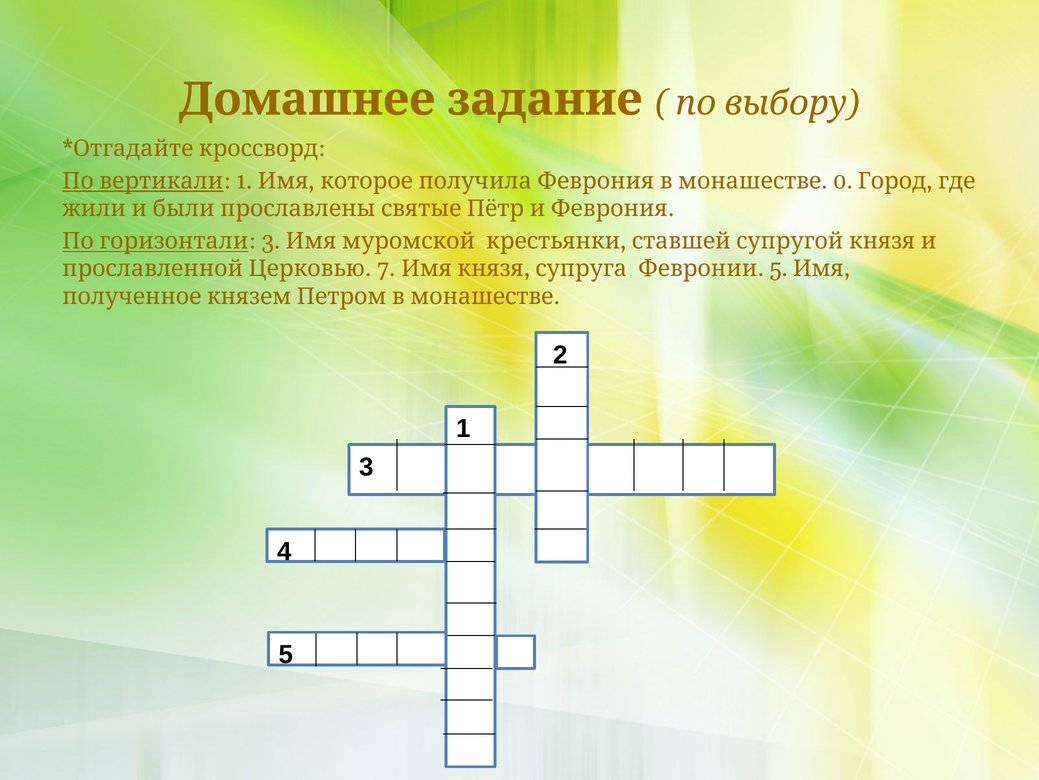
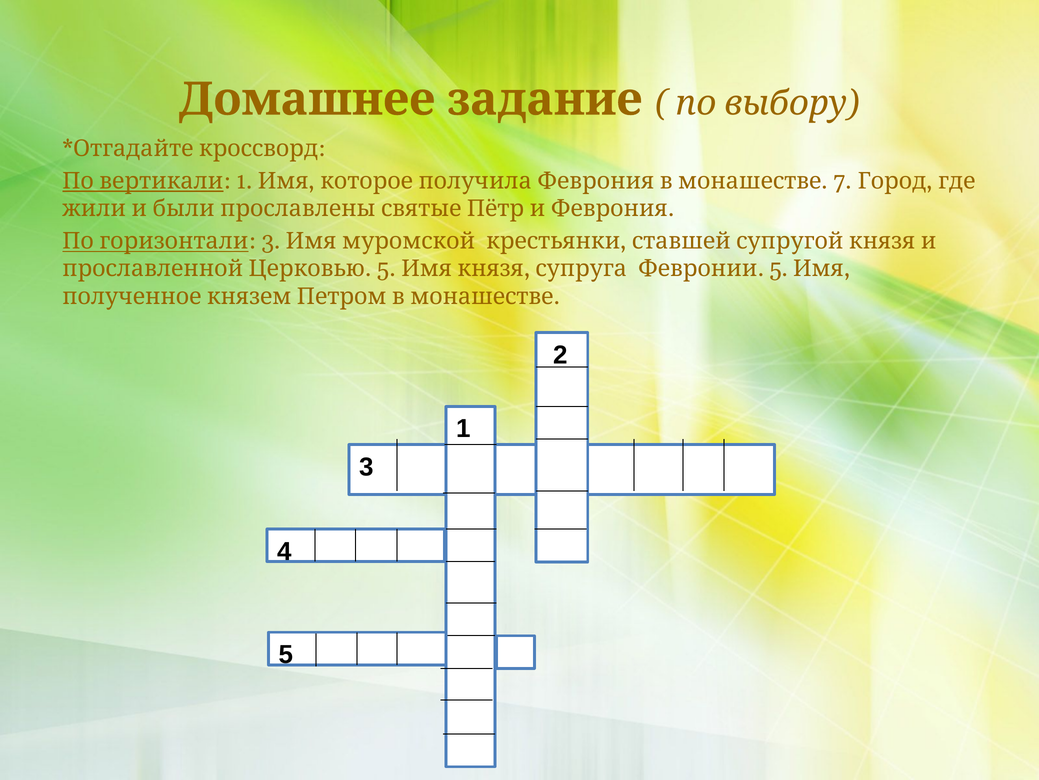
0: 0 -> 7
7 at (386, 269): 7 -> 5
